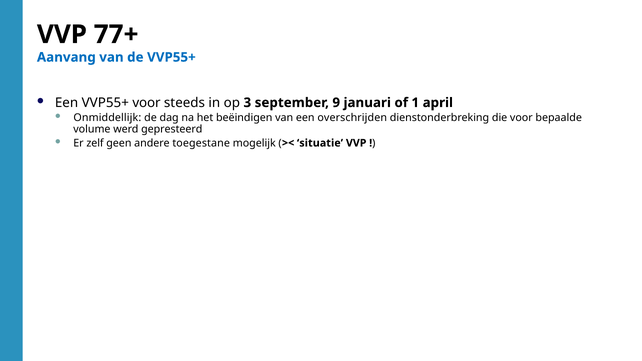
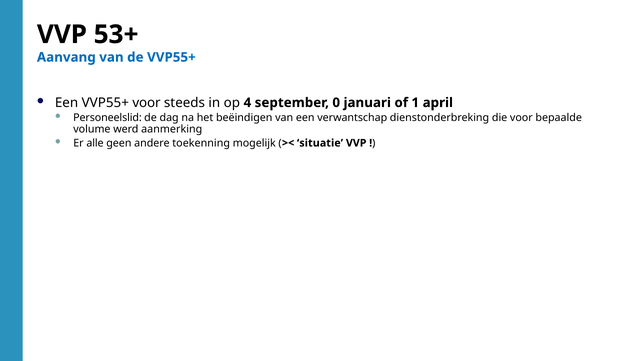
77+: 77+ -> 53+
3: 3 -> 4
9: 9 -> 0
Onmiddellijk: Onmiddellijk -> Personeelslid
overschrijden: overschrijden -> verwantschap
gepresteerd: gepresteerd -> aanmerking
zelf: zelf -> alle
toegestane: toegestane -> toekenning
